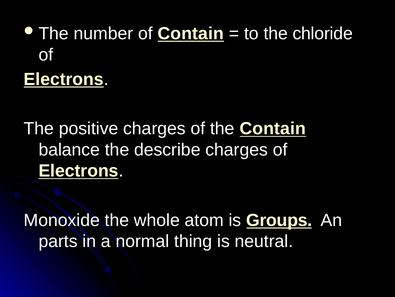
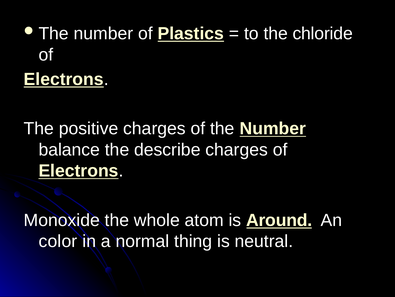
of Contain: Contain -> Plastics
the Contain: Contain -> Number
Groups: Groups -> Around
parts: parts -> color
